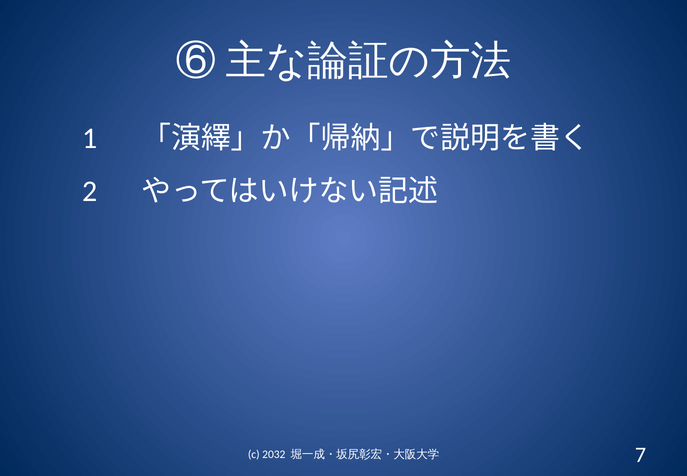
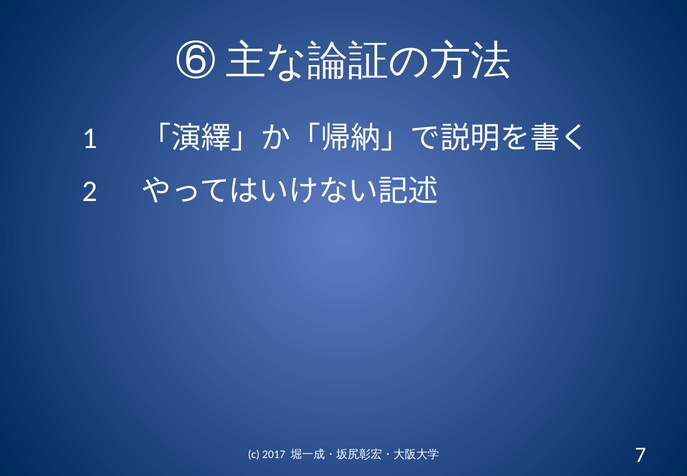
2032: 2032 -> 2017
